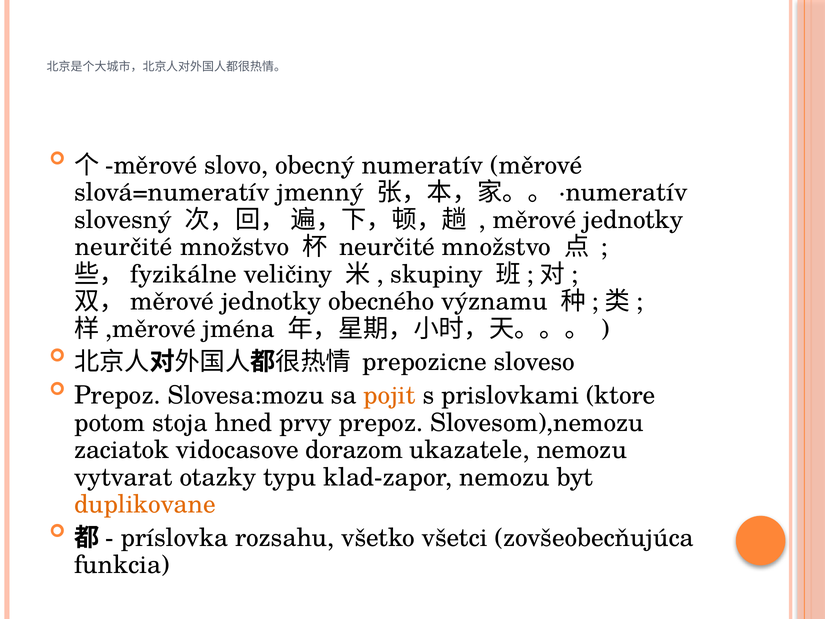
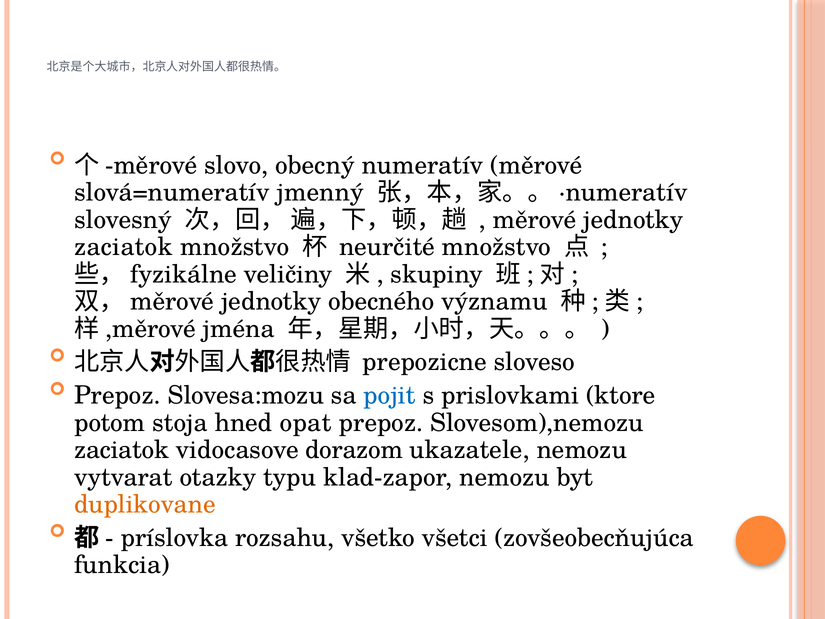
neurčité at (124, 247): neurčité -> zaciatok
pojit colour: orange -> blue
prvy: prvy -> opat
